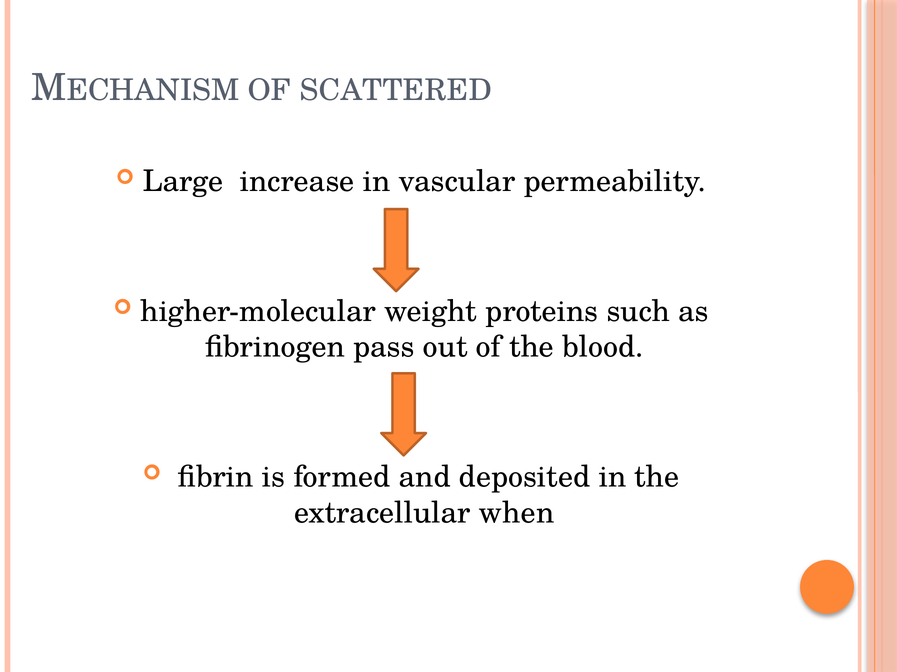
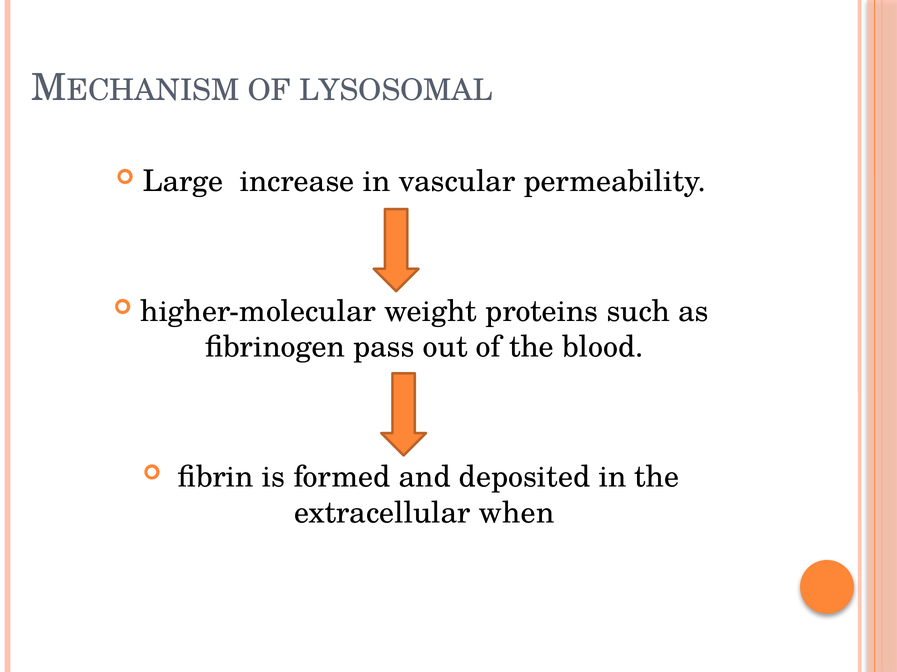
SCATTERED: SCATTERED -> LYSOSOMAL
